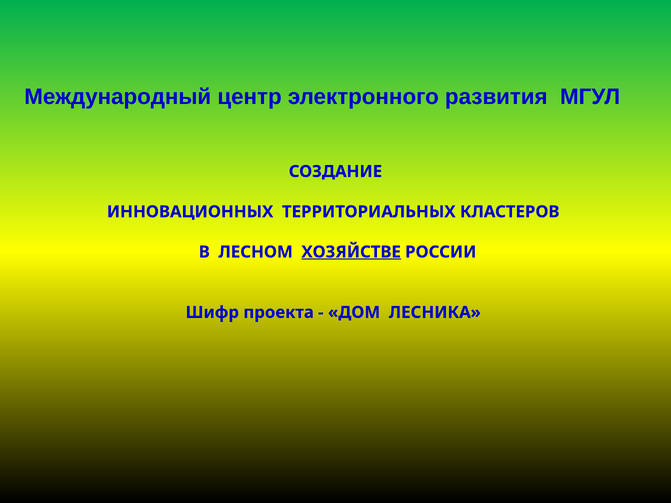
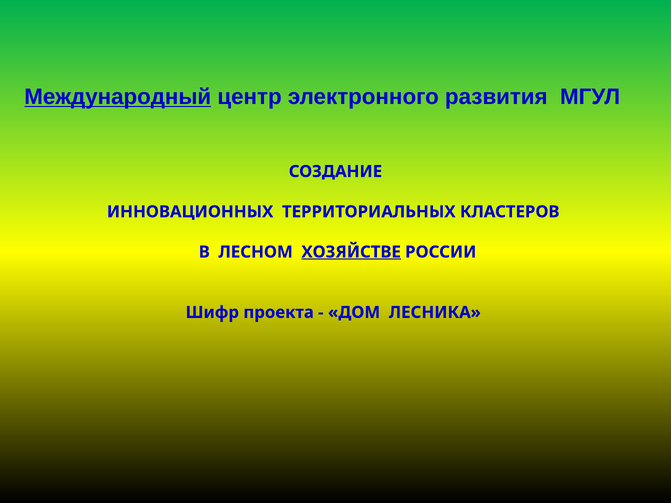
Международный underline: none -> present
